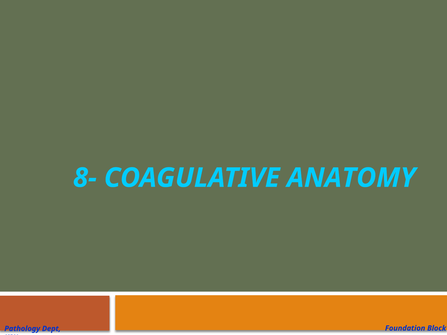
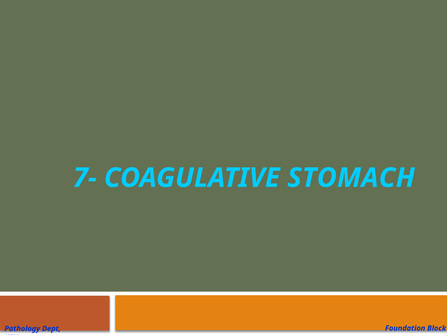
8-: 8- -> 7-
ANATOMY: ANATOMY -> STOMACH
